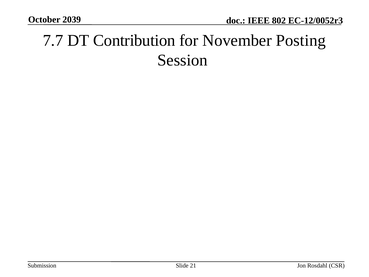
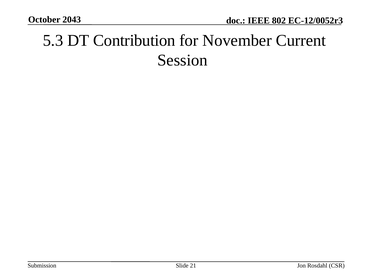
2039: 2039 -> 2043
7.7: 7.7 -> 5.3
Posting: Posting -> Current
